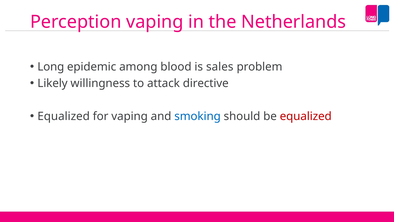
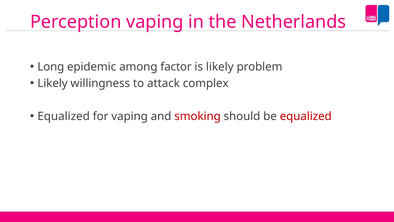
blood: blood -> factor
is sales: sales -> likely
directive: directive -> complex
smoking colour: blue -> red
